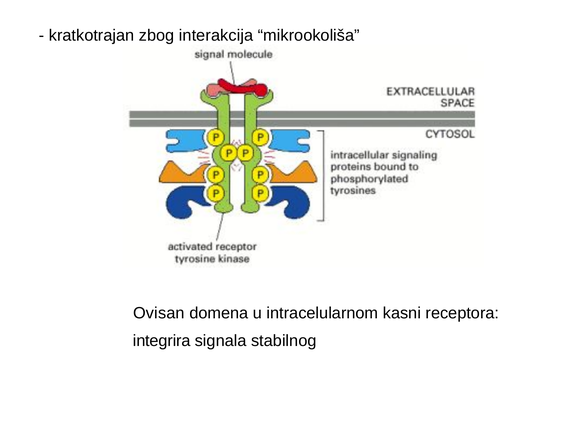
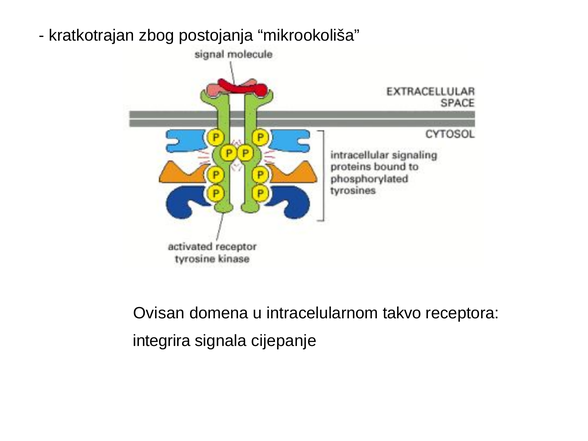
interakcija: interakcija -> postojanja
kasni: kasni -> takvo
stabilnog: stabilnog -> cijepanje
